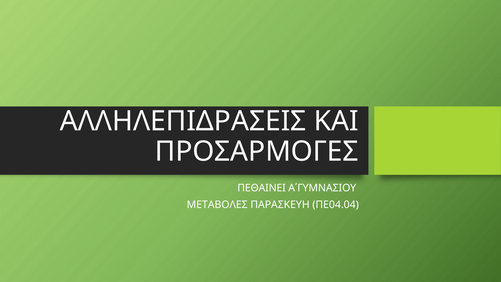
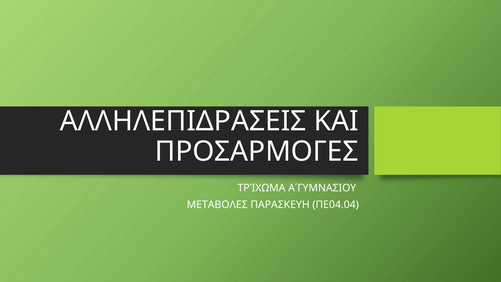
ΠΕΘΑΙΝΕΙ: ΠΕΘΑΙΝΕΙ -> ΤΡΊΧΩΜΑ
